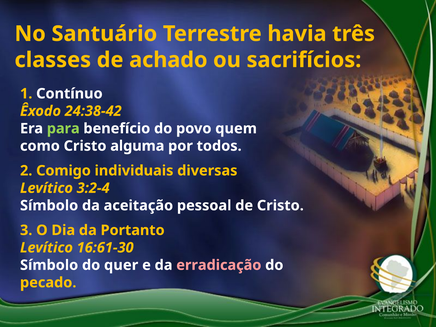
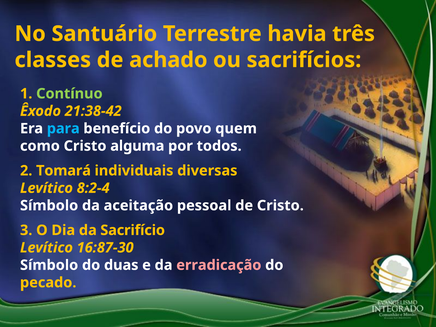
Contínuo colour: white -> light green
24:38-42: 24:38-42 -> 21:38-42
para colour: light green -> light blue
Comigo: Comigo -> Tomará
3:2-4: 3:2-4 -> 8:2-4
Portanto: Portanto -> Sacrifício
16:61-30: 16:61-30 -> 16:87-30
quer: quer -> duas
